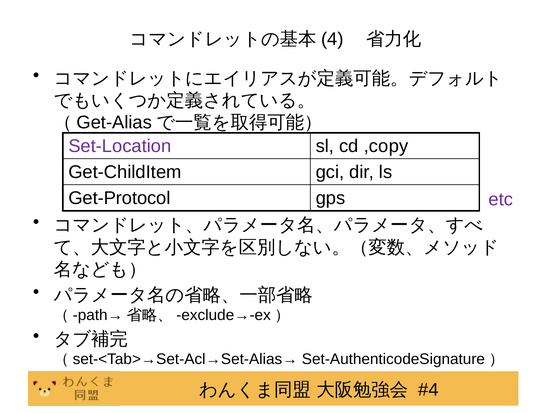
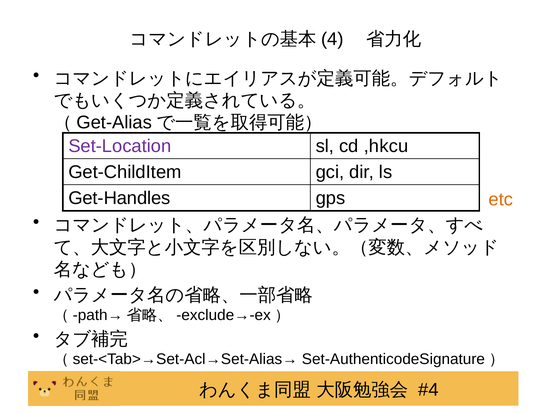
,copy: ,copy -> ,hkcu
Get-Protocol: Get-Protocol -> Get-Handles
etc colour: purple -> orange
